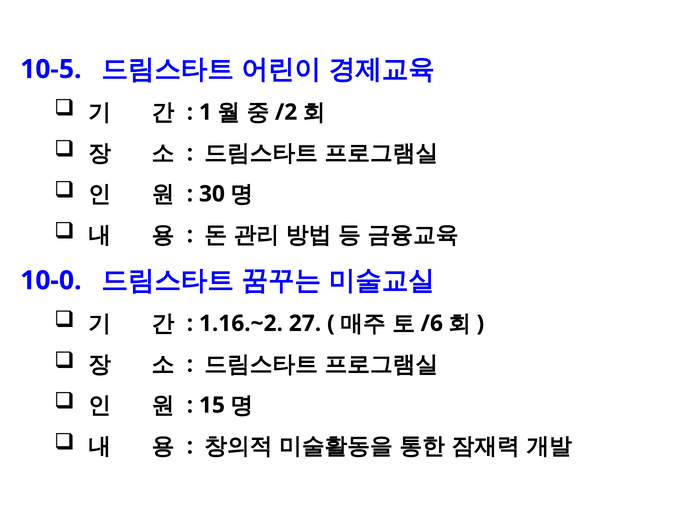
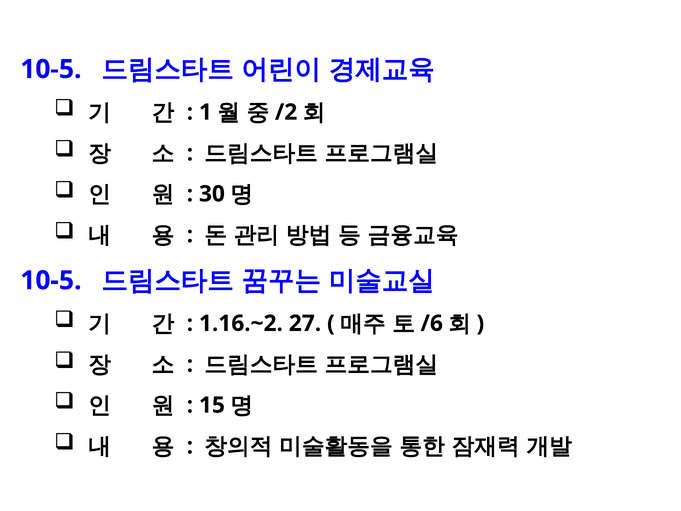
10-0 at (51, 280): 10-0 -> 10-5
